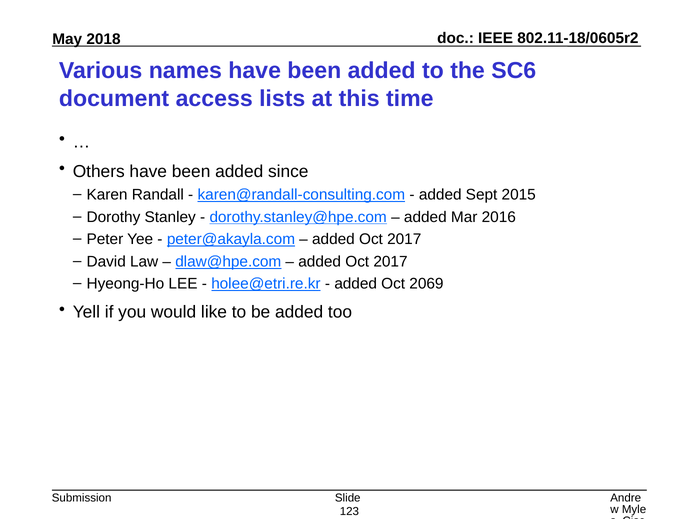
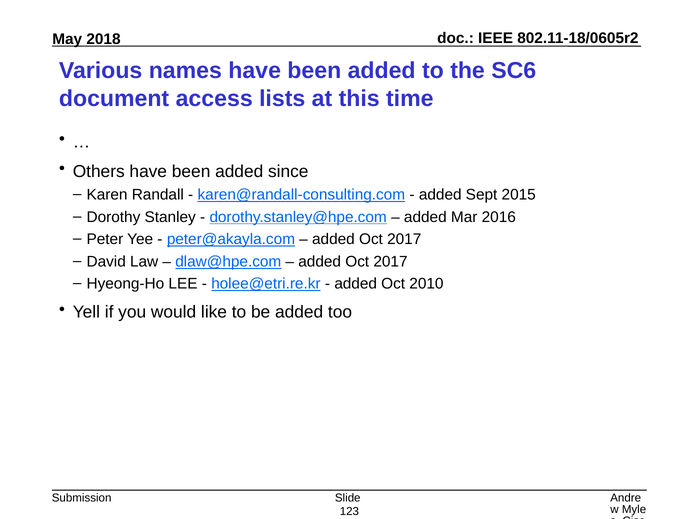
2069: 2069 -> 2010
